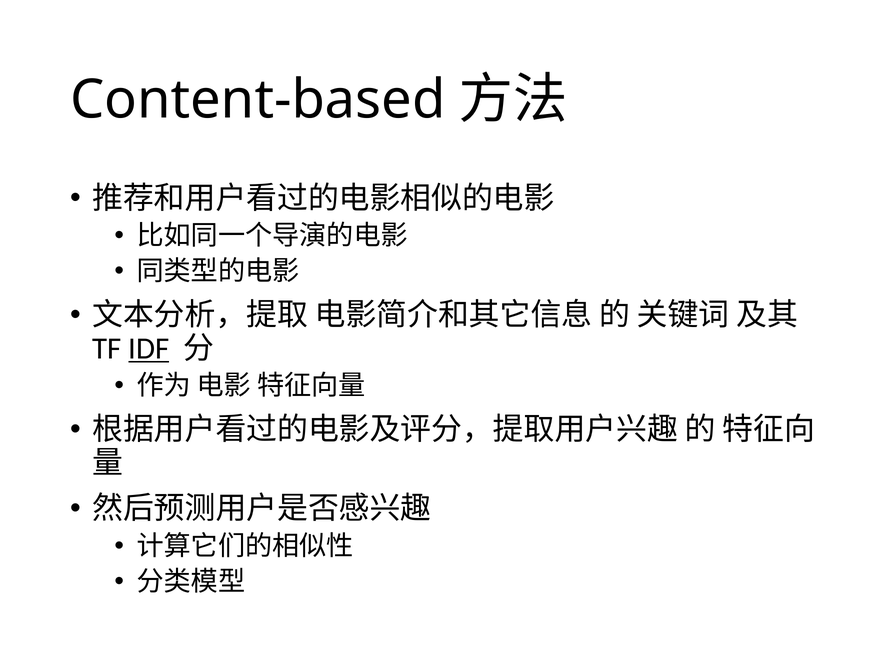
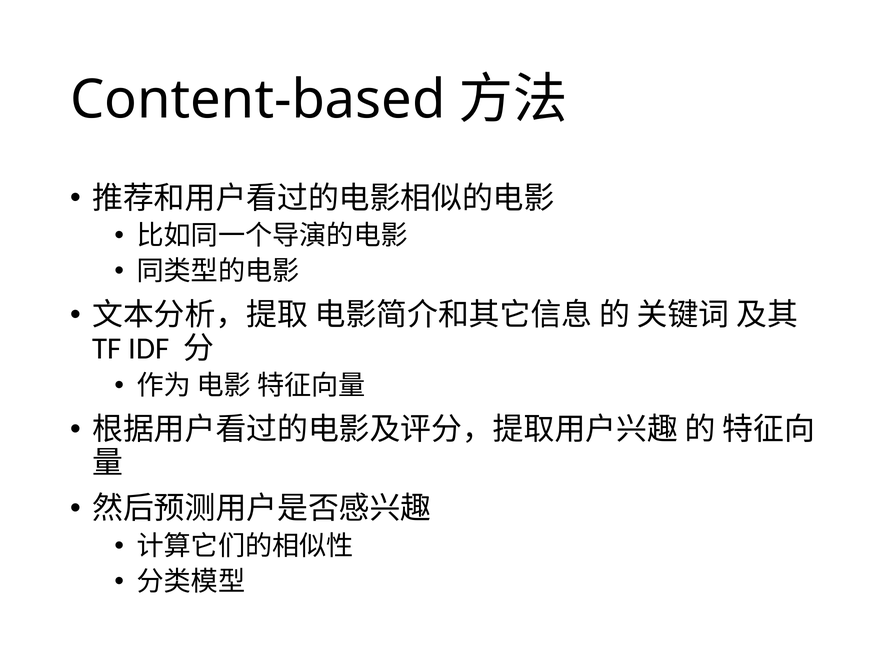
IDF underline: present -> none
